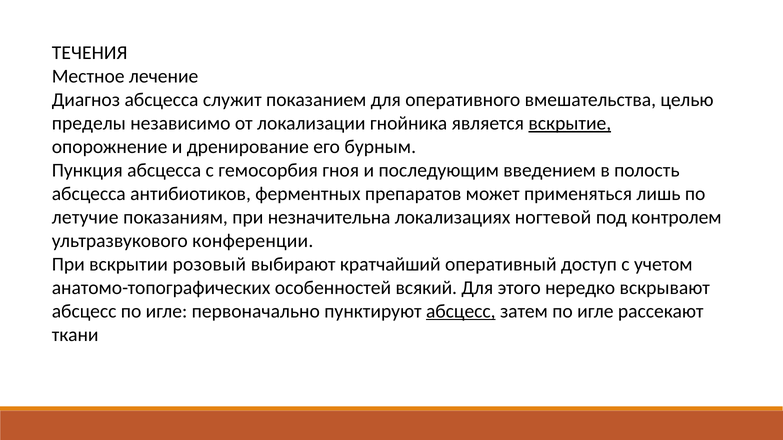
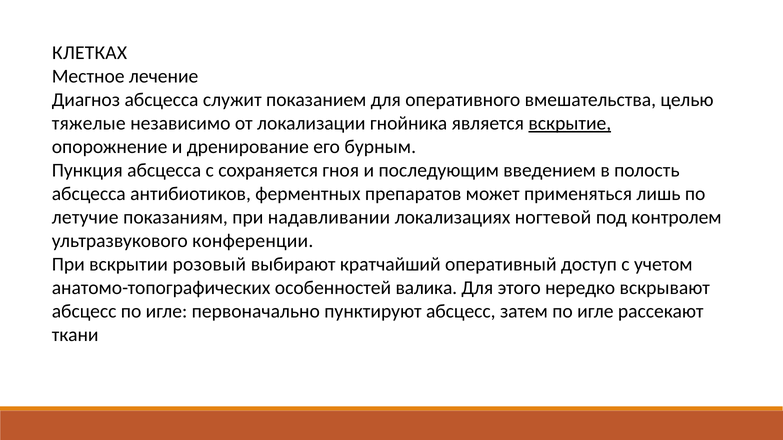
ТЕЧЕНИЯ: ТЕЧЕНИЯ -> КЛЕТКАХ
пределы: пределы -> тяжелые
гемосорбия: гемосорбия -> сохраняется
незначительна: незначительна -> надавливании
всякий: всякий -> валика
абсцесс at (461, 311) underline: present -> none
